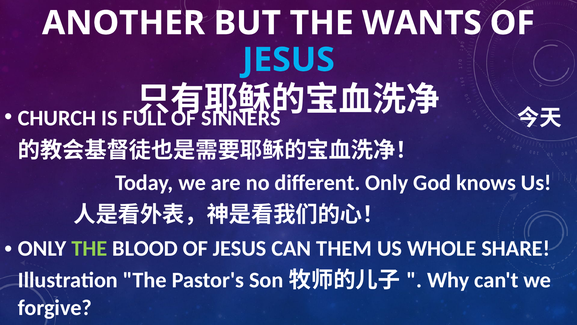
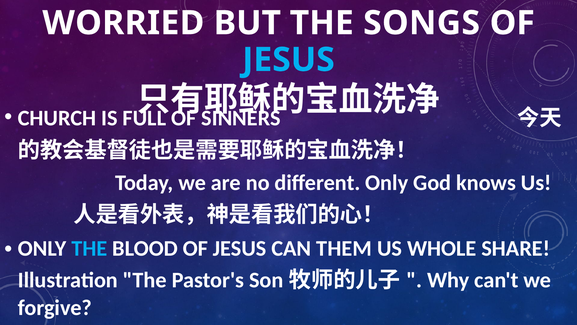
ANOTHER: ANOTHER -> WORRIED
WANTS: WANTS -> SONGS
THE at (89, 248) colour: light green -> light blue
